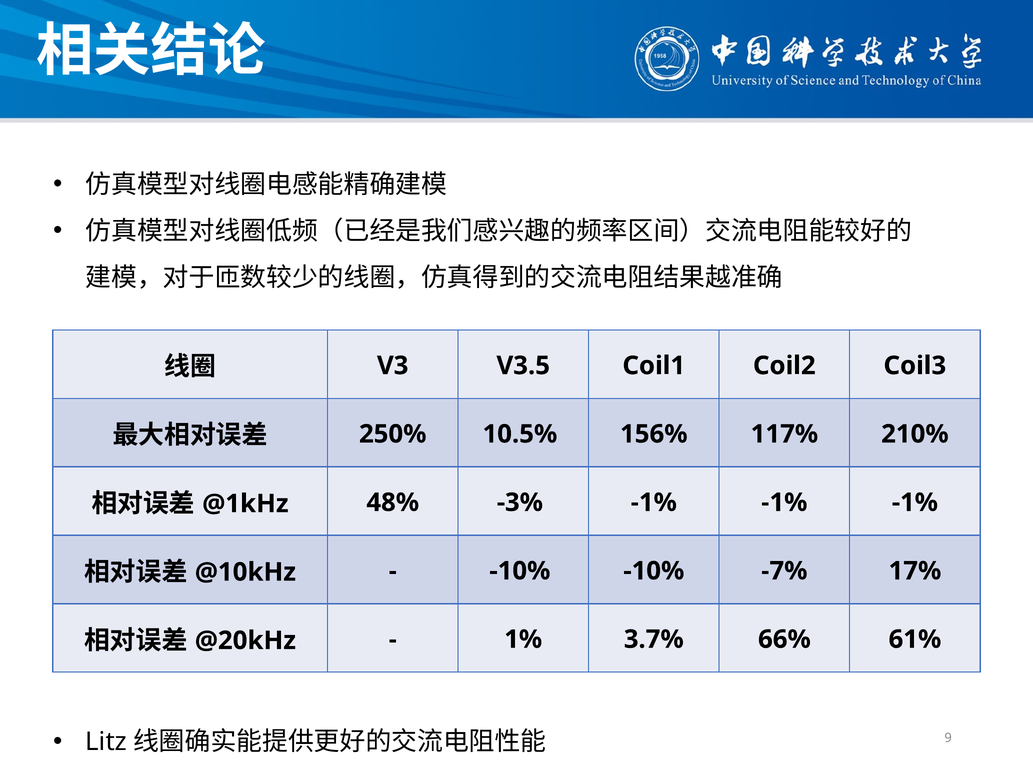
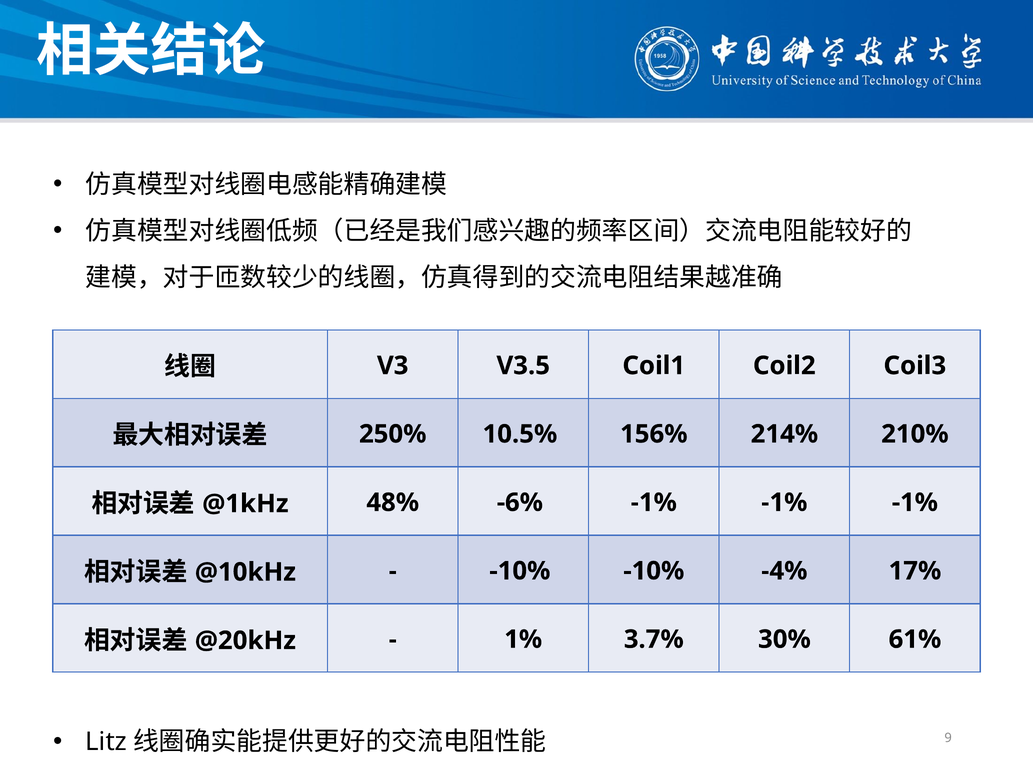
117%: 117% -> 214%
-3%: -3% -> -6%
-7%: -7% -> -4%
66%: 66% -> 30%
